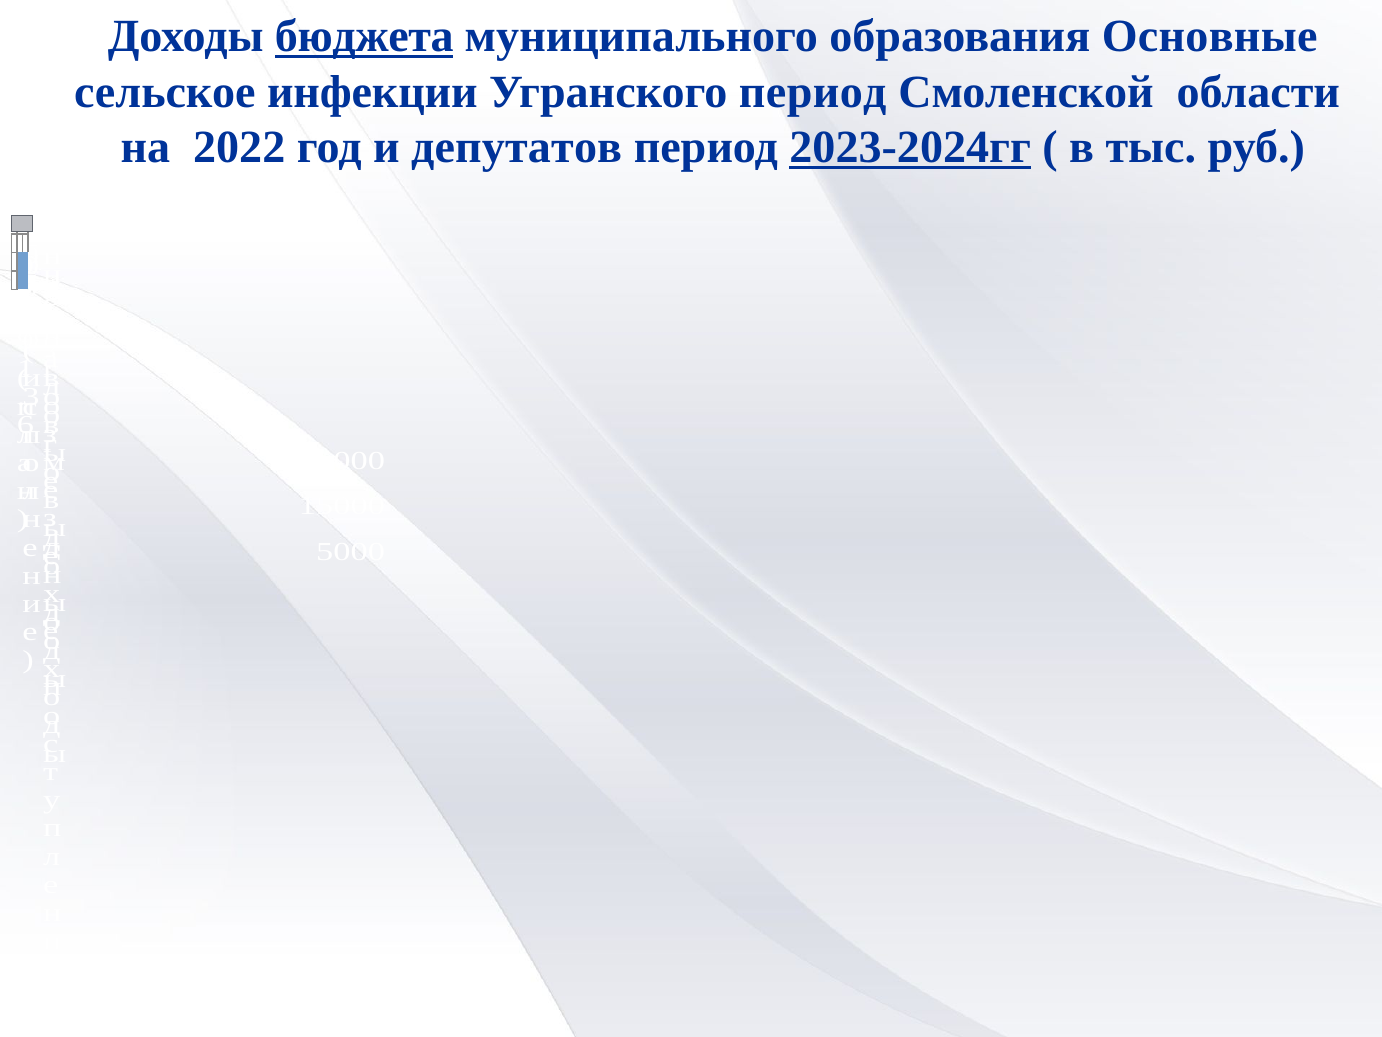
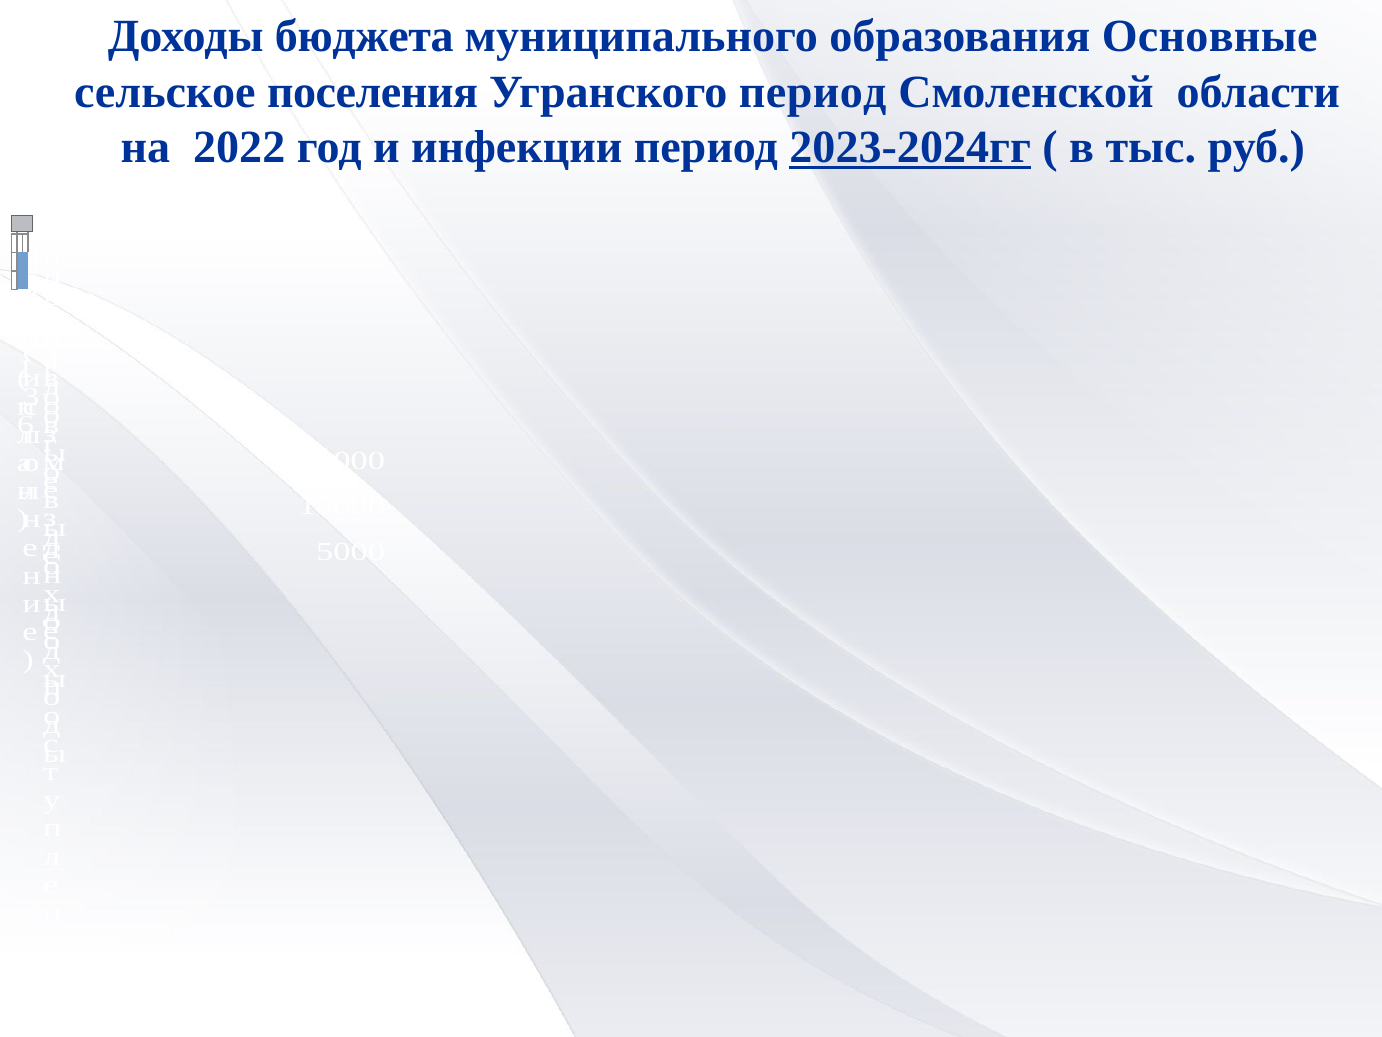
бюджета underline: present -> none
инфекции: инфекции -> поселения
депутатов: депутатов -> инфекции
